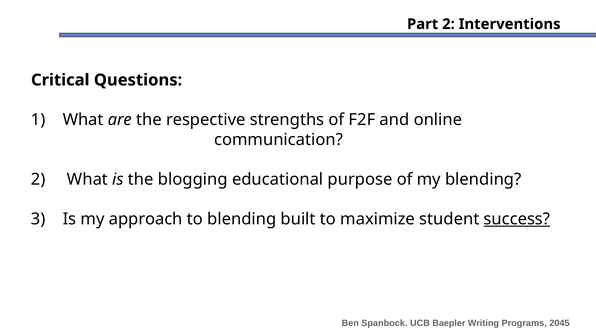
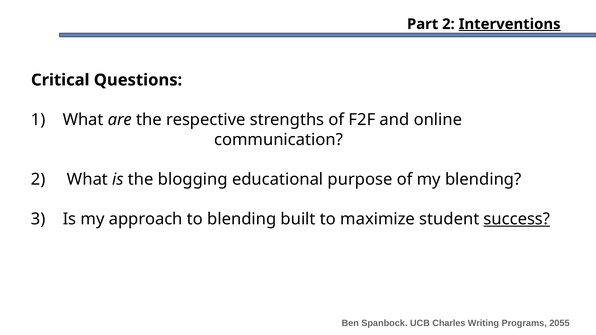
Interventions underline: none -> present
Baepler: Baepler -> Charles
2045: 2045 -> 2055
